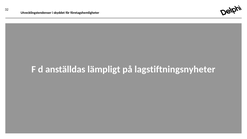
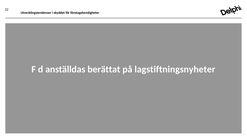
lämpligt: lämpligt -> berättat
